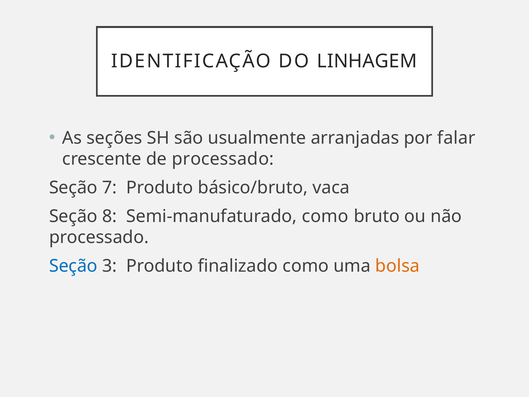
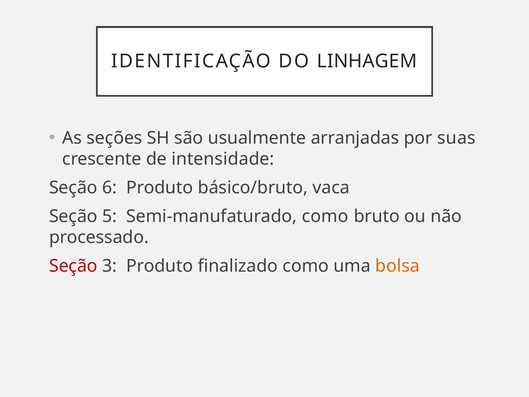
falar: falar -> suas
de processado: processado -> intensidade
7: 7 -> 6
8: 8 -> 5
Seção at (73, 266) colour: blue -> red
